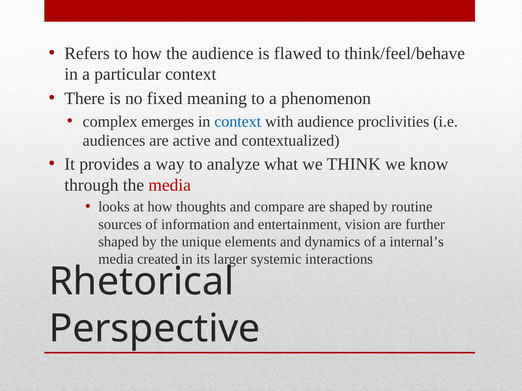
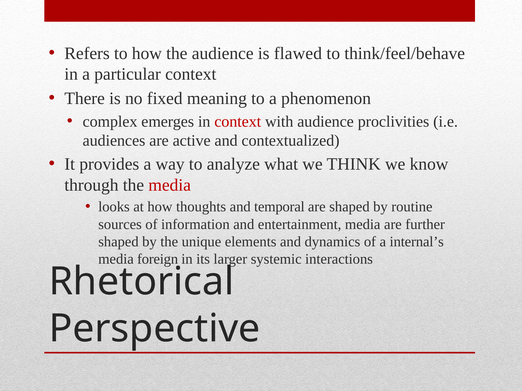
context at (238, 122) colour: blue -> red
compare: compare -> temporal
entertainment vision: vision -> media
created: created -> foreign
